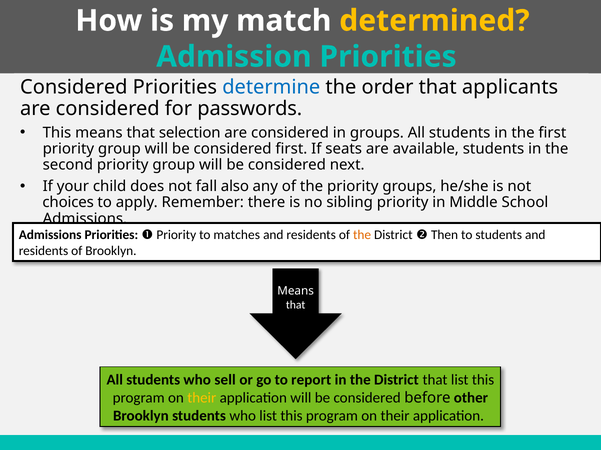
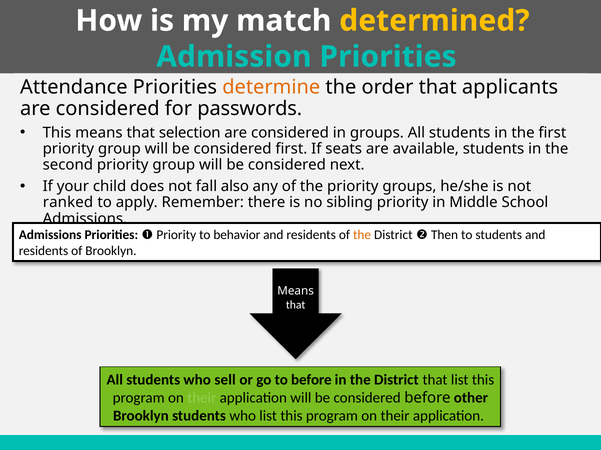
Considered at (74, 87): Considered -> Attendance
determine colour: blue -> orange
choices: choices -> ranked
matches: matches -> behavior
to report: report -> before
their at (202, 398) colour: yellow -> light green
